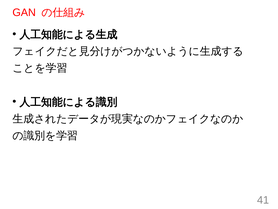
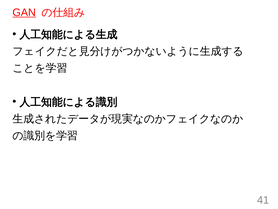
GAN underline: none -> present
